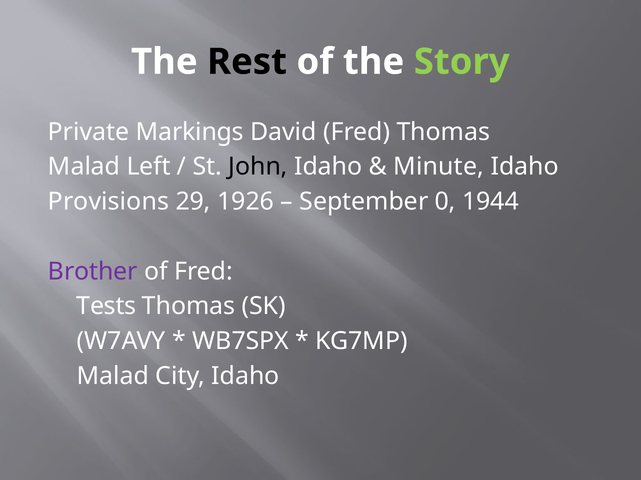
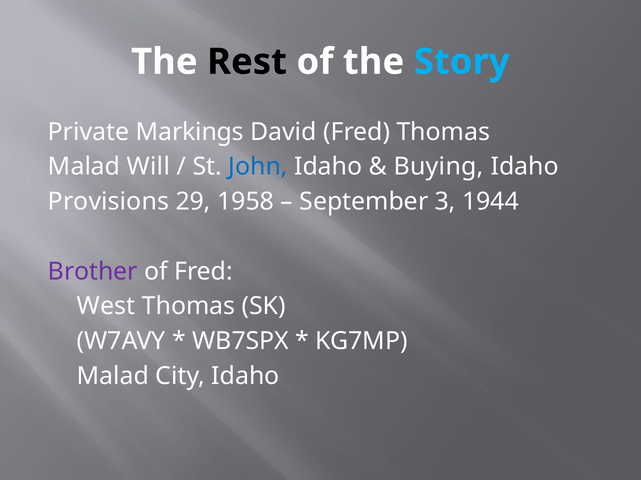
Story colour: light green -> light blue
Left: Left -> Will
John colour: black -> blue
Minute: Minute -> Buying
1926: 1926 -> 1958
0: 0 -> 3
Tests: Tests -> West
